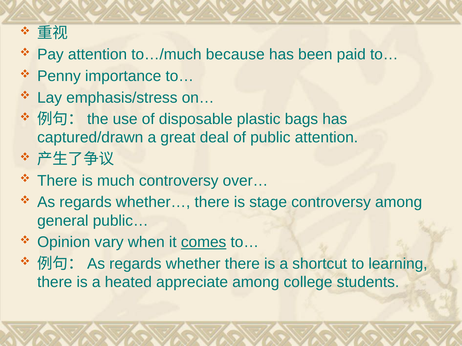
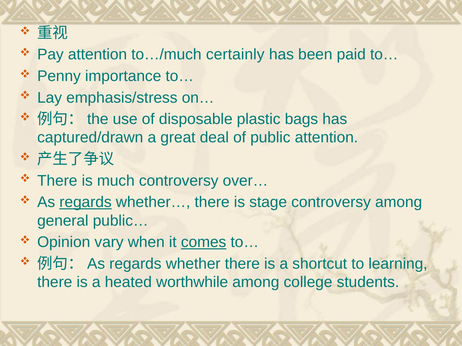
because: because -> certainly
regards at (86, 202) underline: none -> present
appreciate: appreciate -> worthwhile
